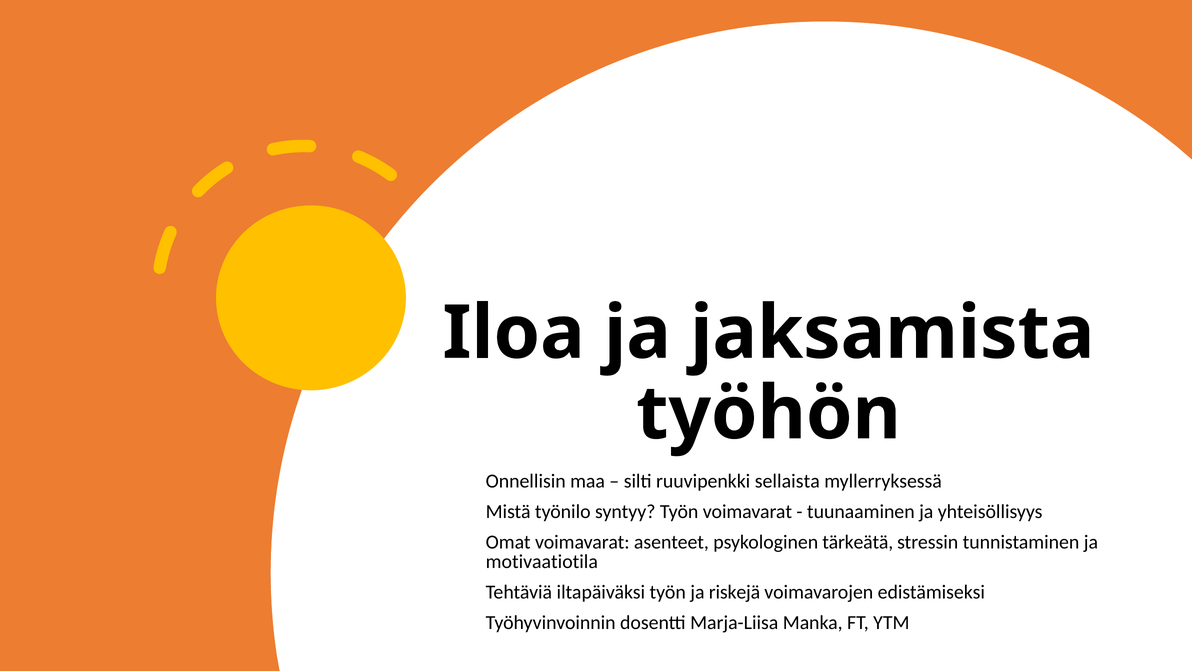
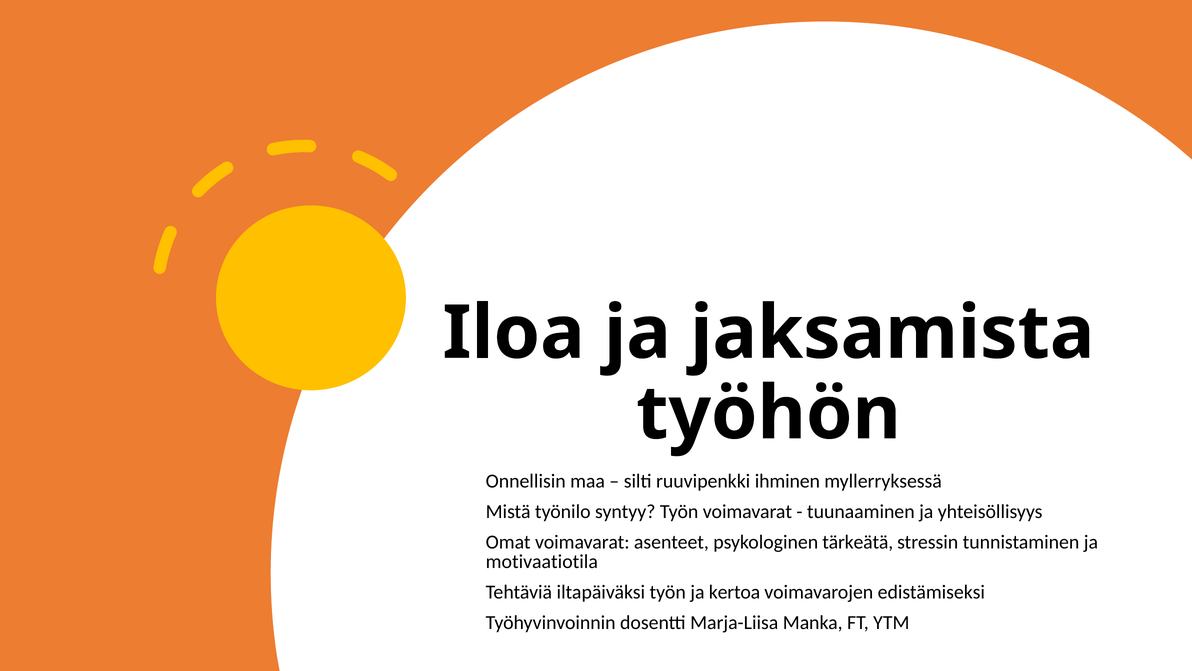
sellaista: sellaista -> ihminen
riskejä: riskejä -> kertoa
